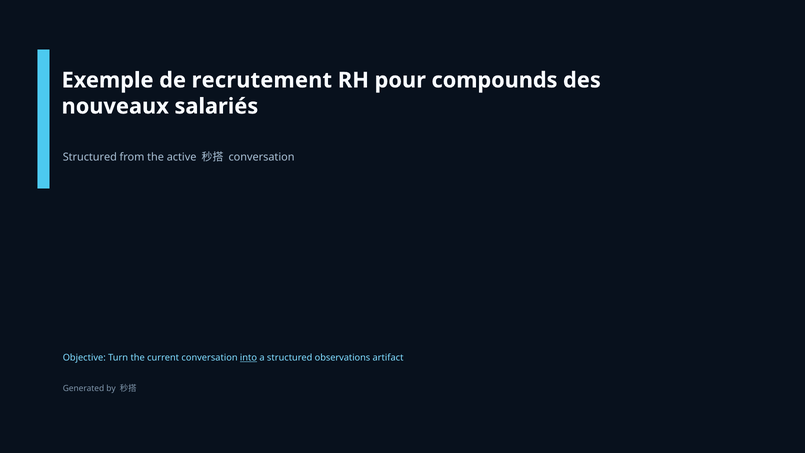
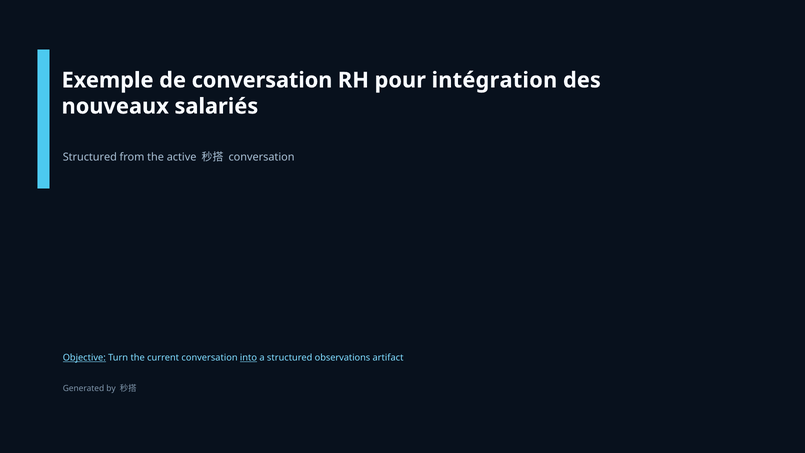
de recrutement: recrutement -> conversation
compounds: compounds -> intégration
Objective underline: none -> present
